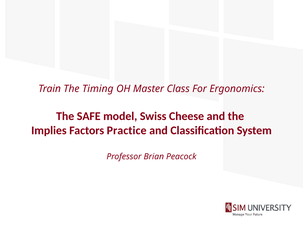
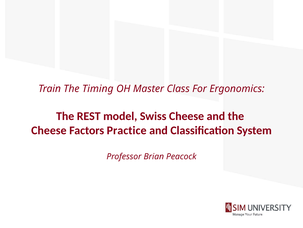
SAFE: SAFE -> REST
Implies at (49, 130): Implies -> Cheese
